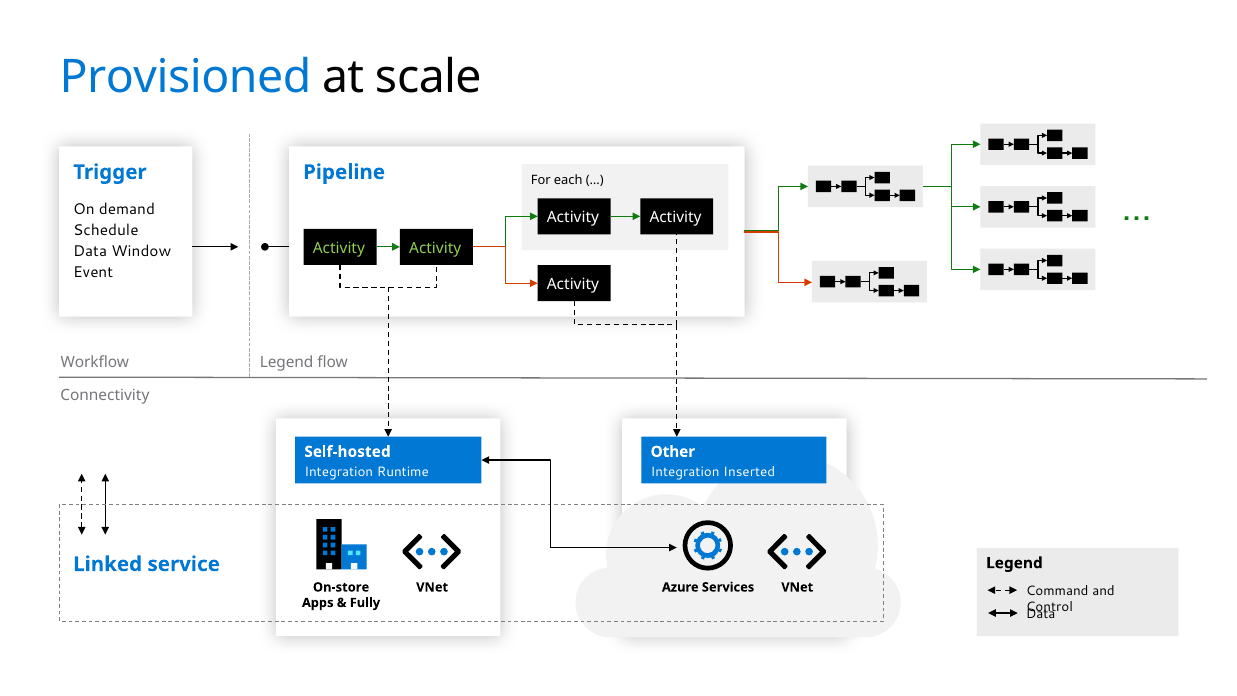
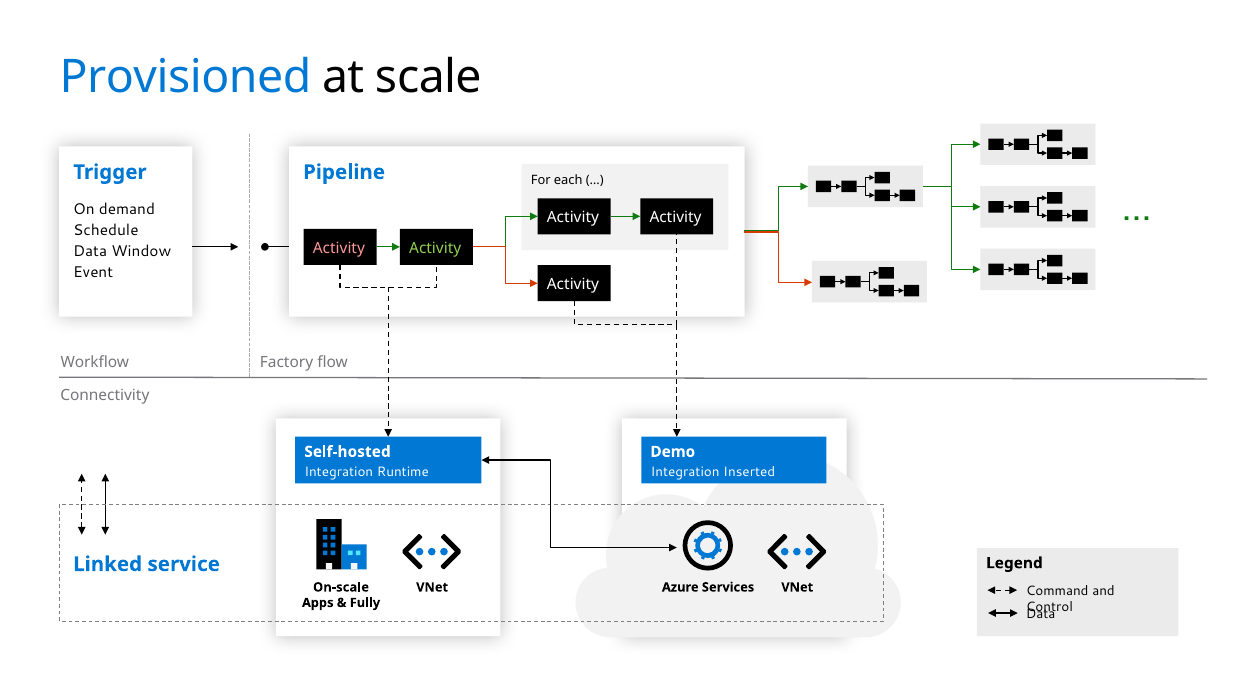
Activity at (339, 248) colour: light green -> pink
Legend at (287, 363): Legend -> Factory
Other: Other -> Demo
On-store: On-store -> On-scale
